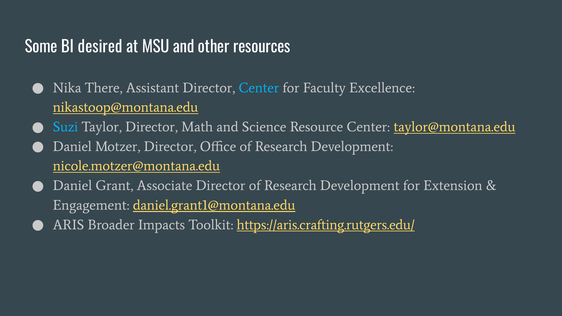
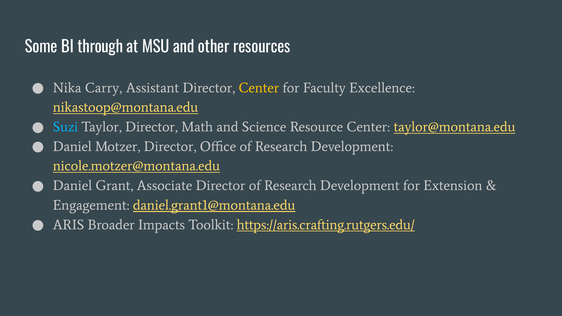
desired: desired -> through
There: There -> Carry
Center at (259, 88) colour: light blue -> yellow
